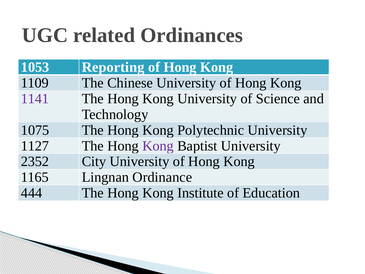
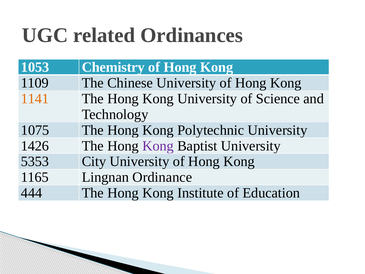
Reporting: Reporting -> Chemistry
1141 colour: purple -> orange
1127: 1127 -> 1426
2352: 2352 -> 5353
